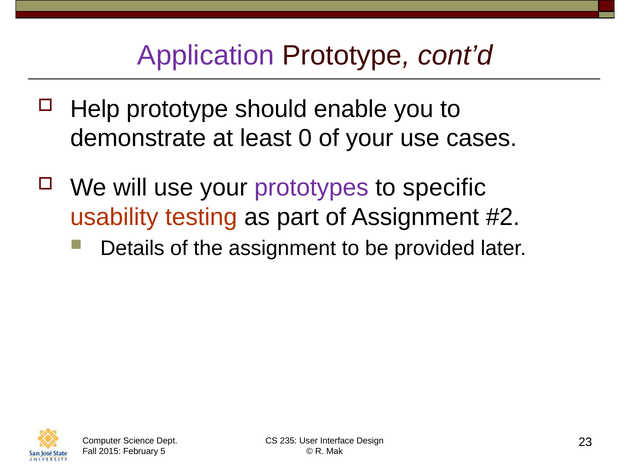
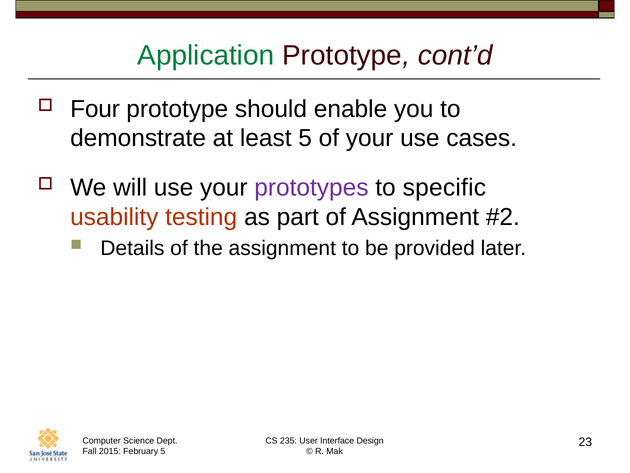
Application colour: purple -> green
Help: Help -> Four
least 0: 0 -> 5
